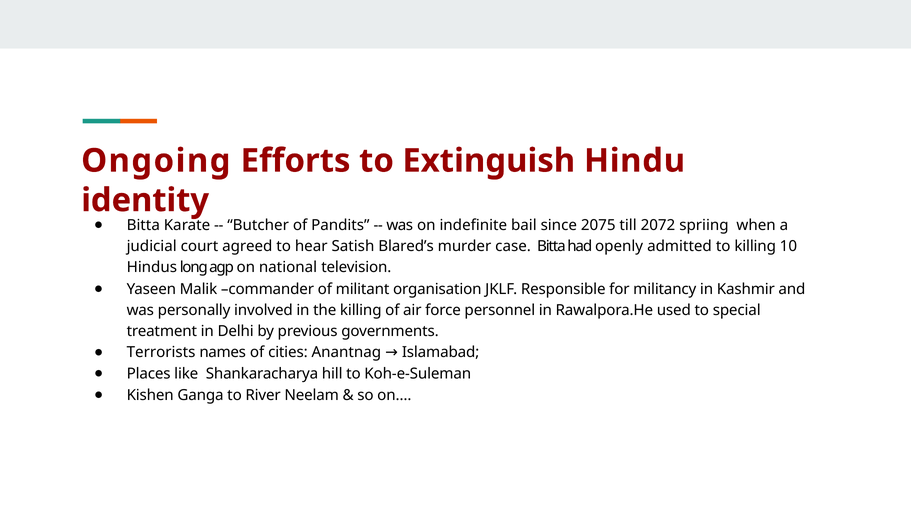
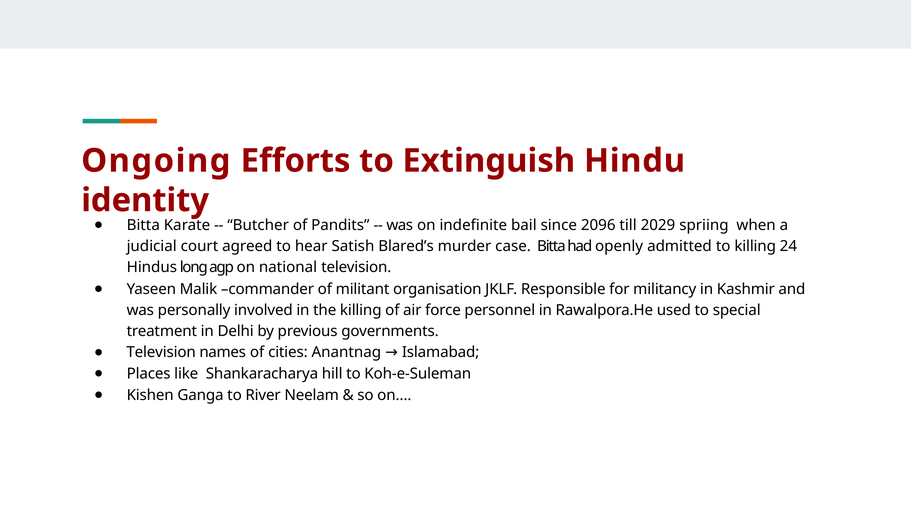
2075: 2075 -> 2096
2072: 2072 -> 2029
10: 10 -> 24
Terrorists at (161, 352): Terrorists -> Television
